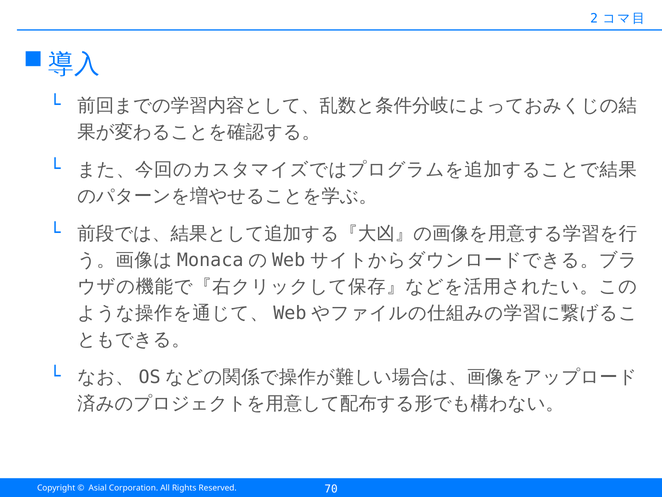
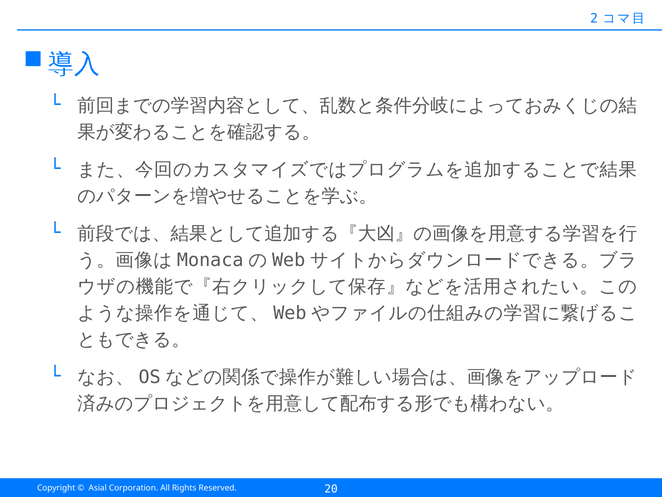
70: 70 -> 20
